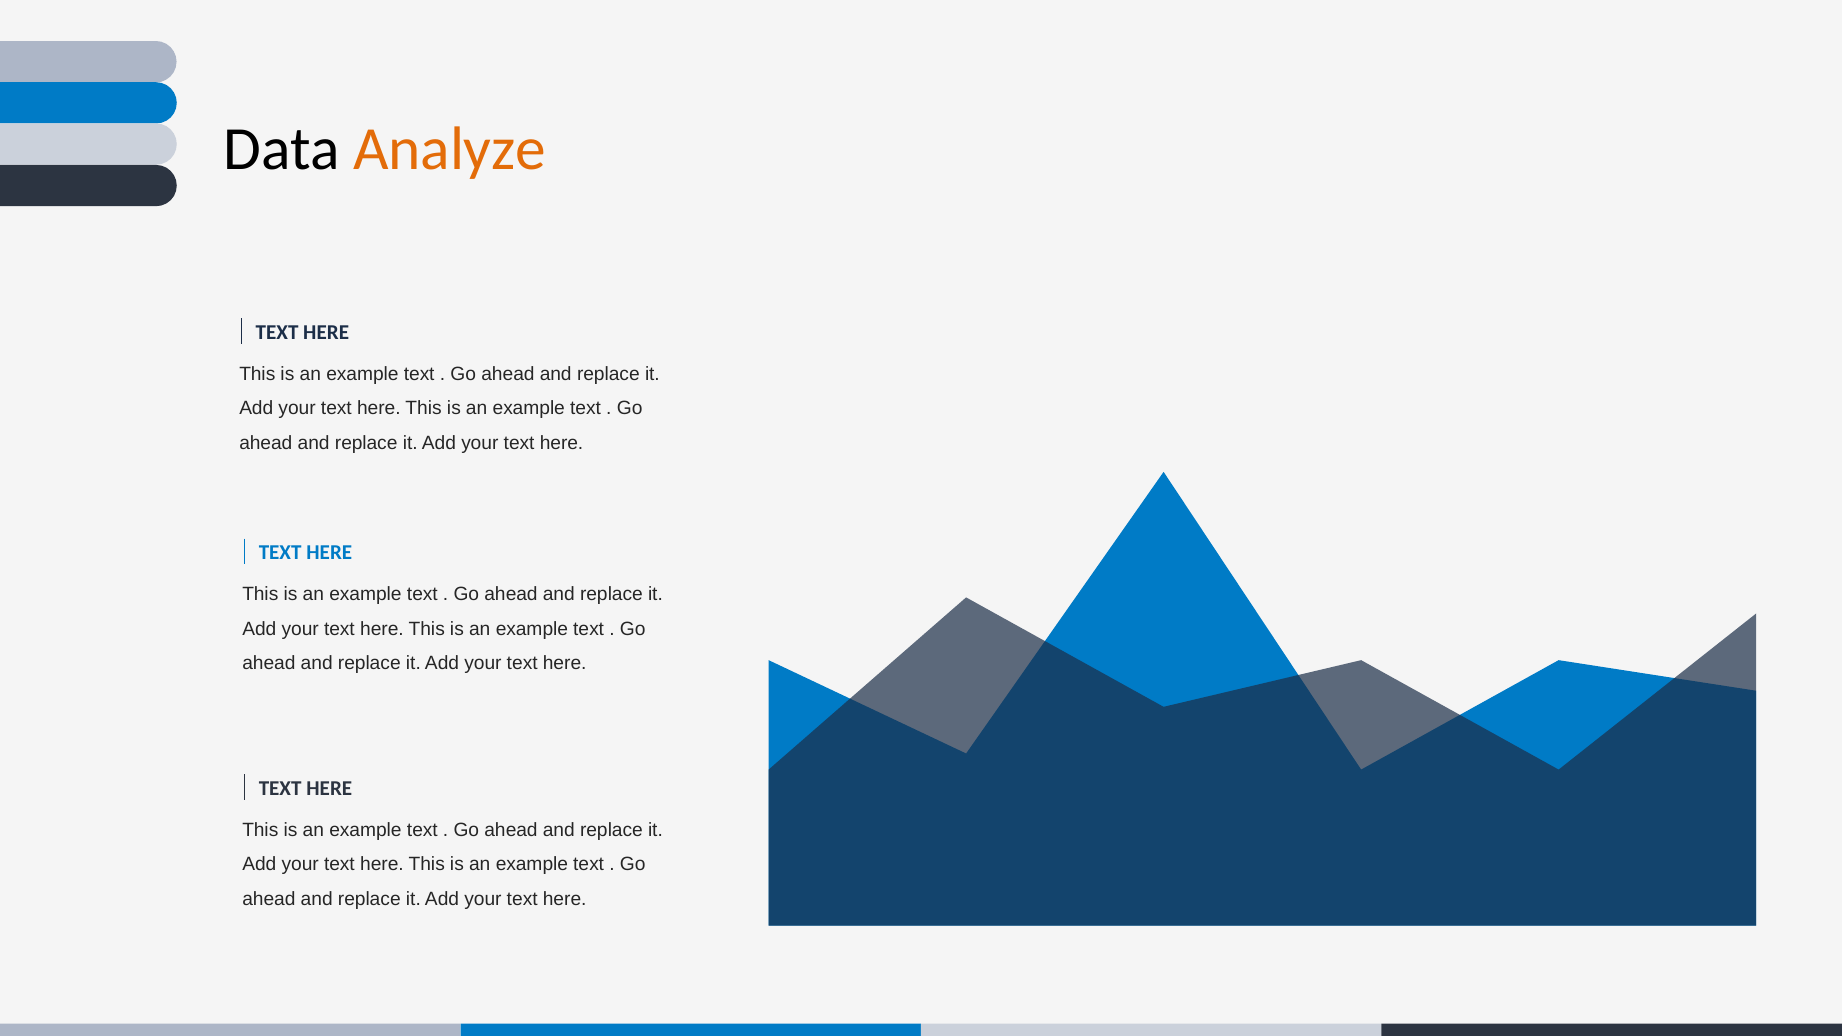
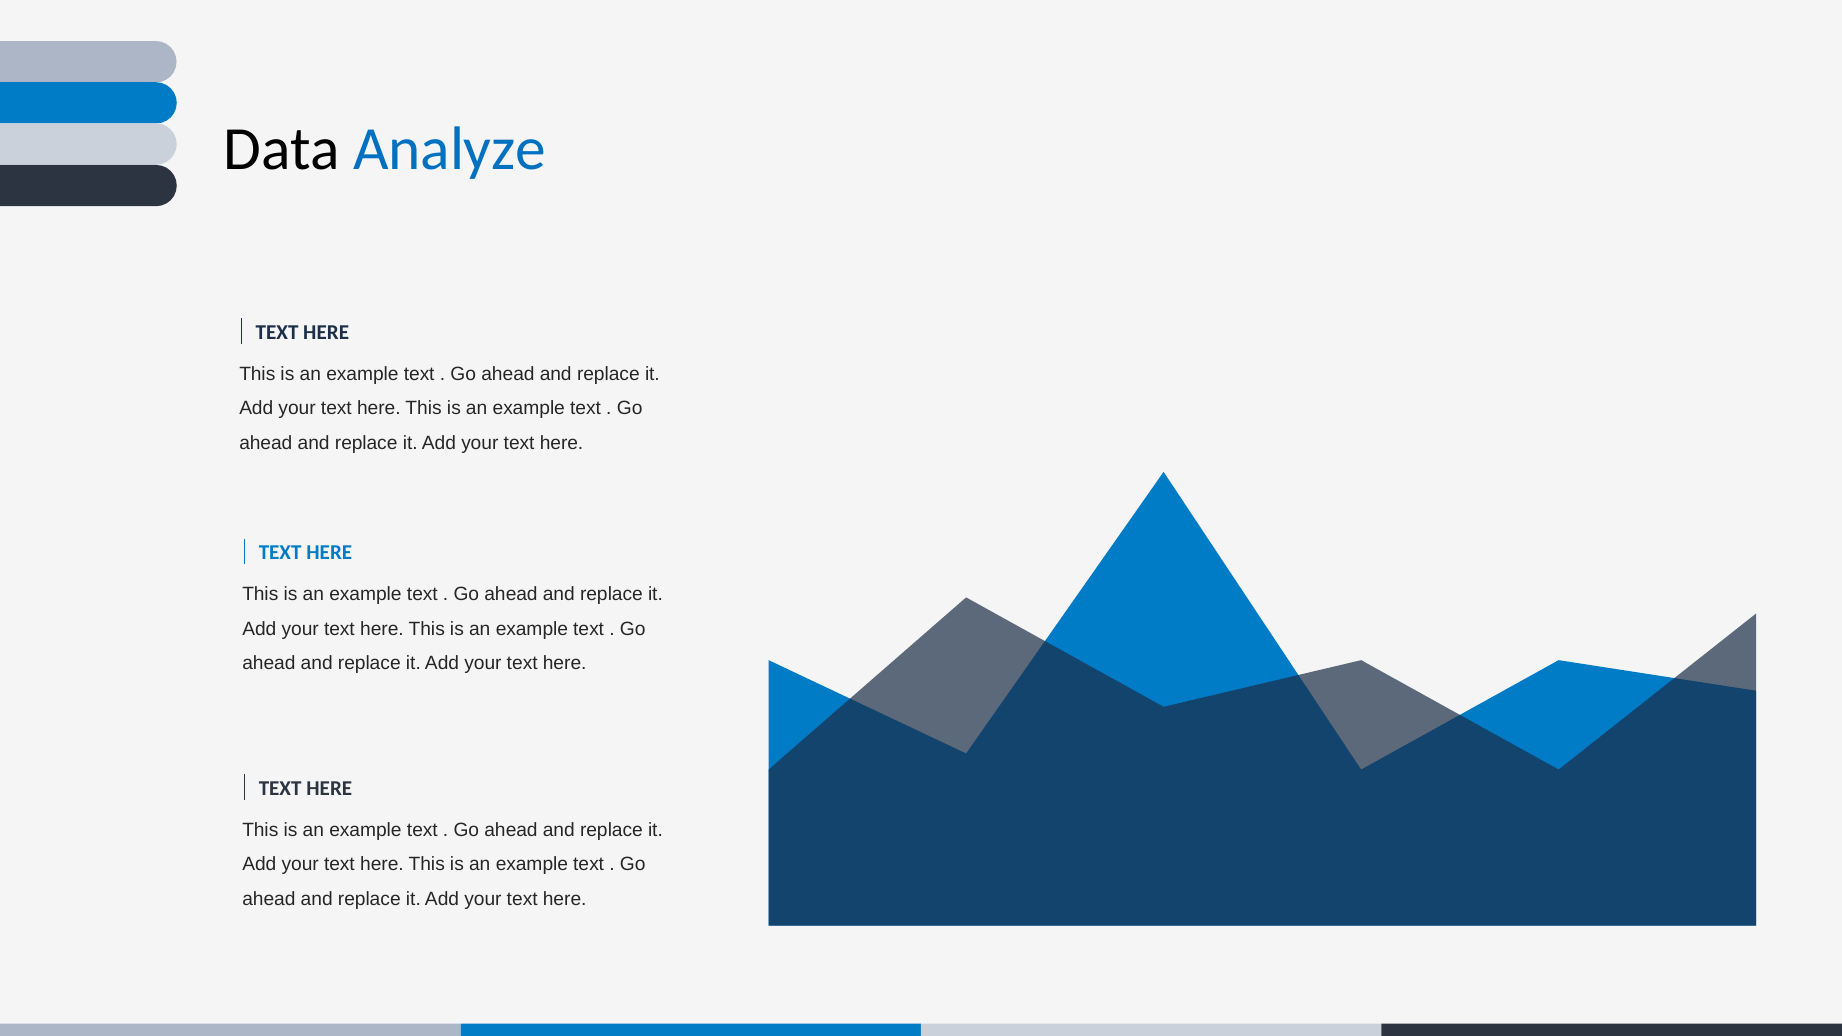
Analyze colour: orange -> blue
